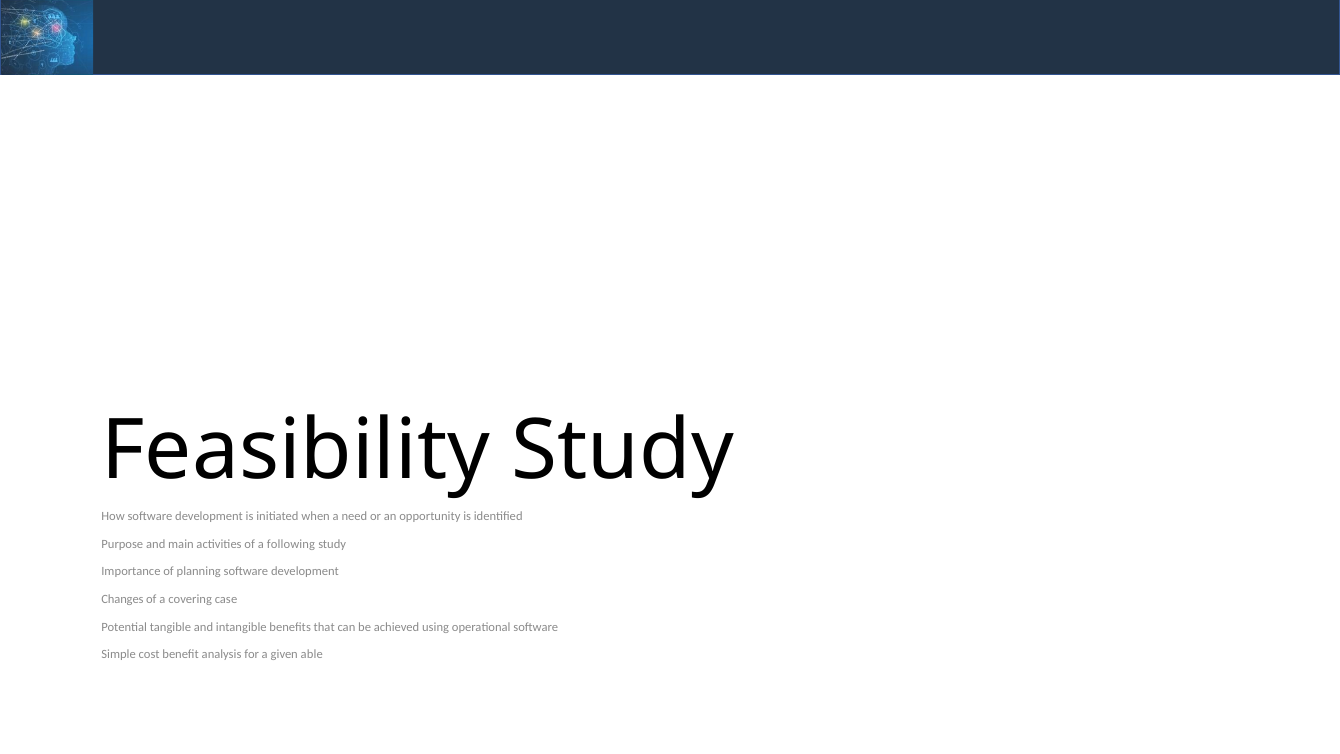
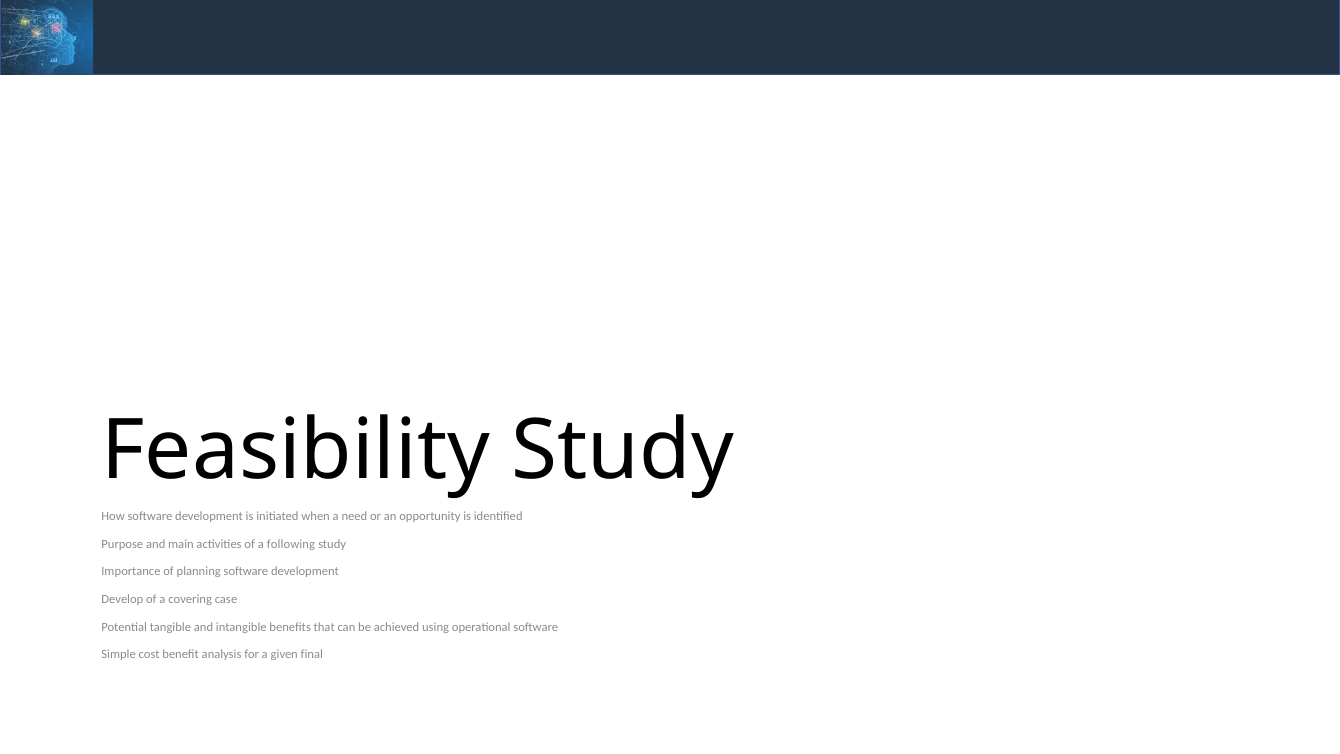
Changes: Changes -> Develop
able: able -> final
